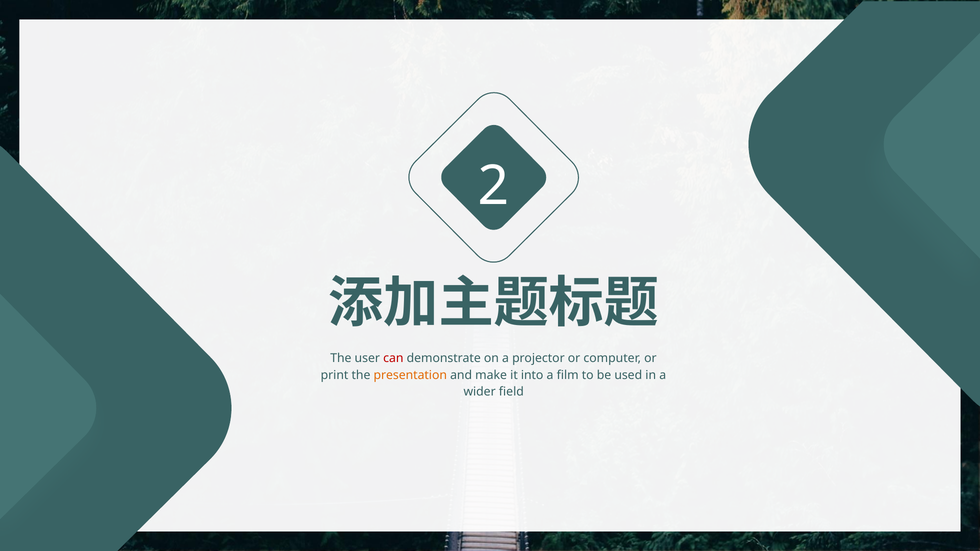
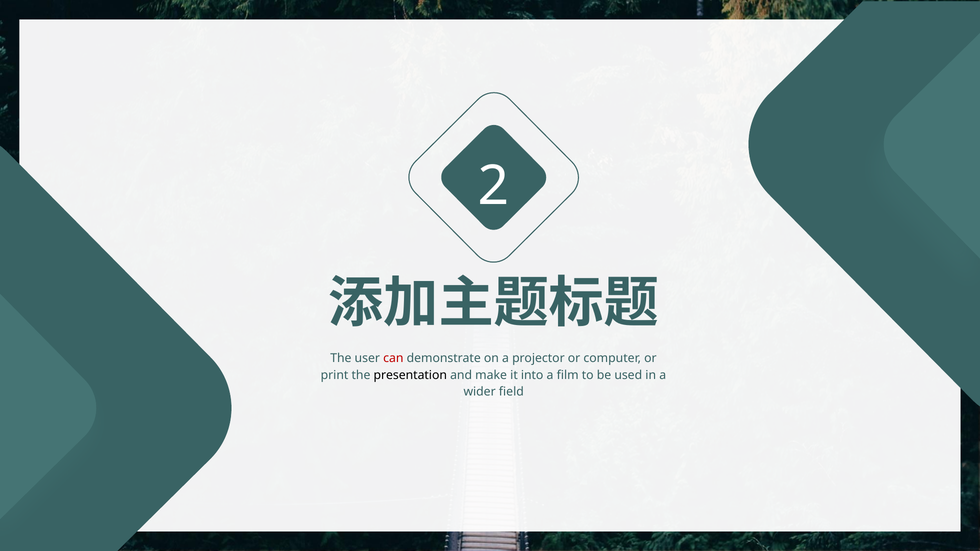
presentation colour: orange -> black
